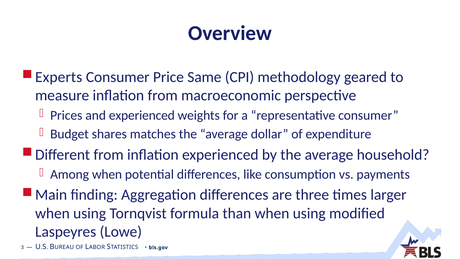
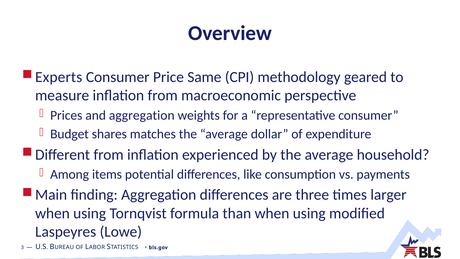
and experienced: experienced -> aggregation
Among when: when -> items
